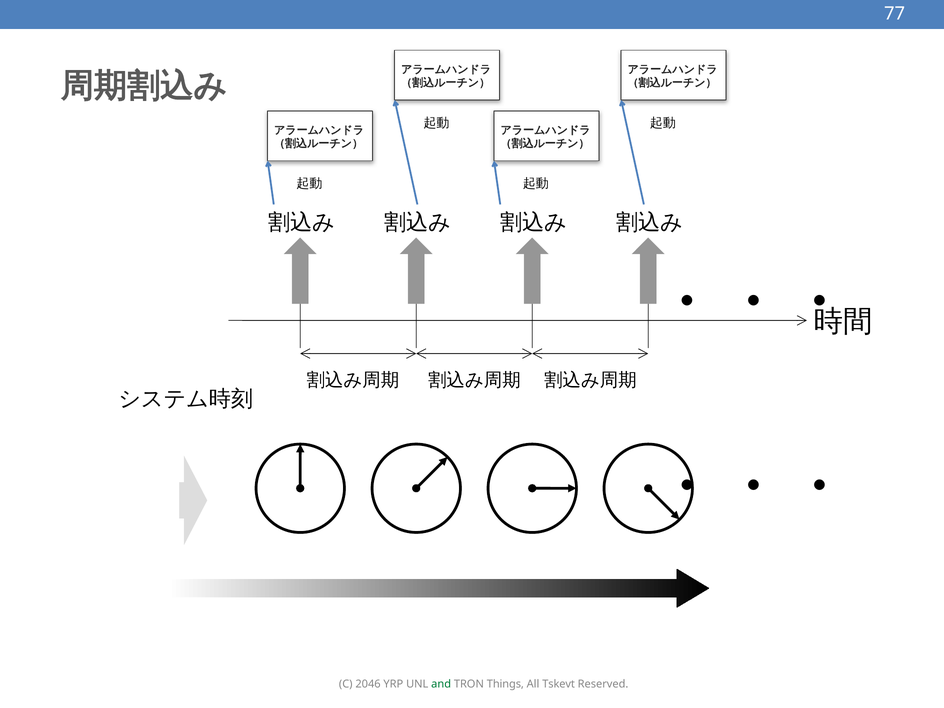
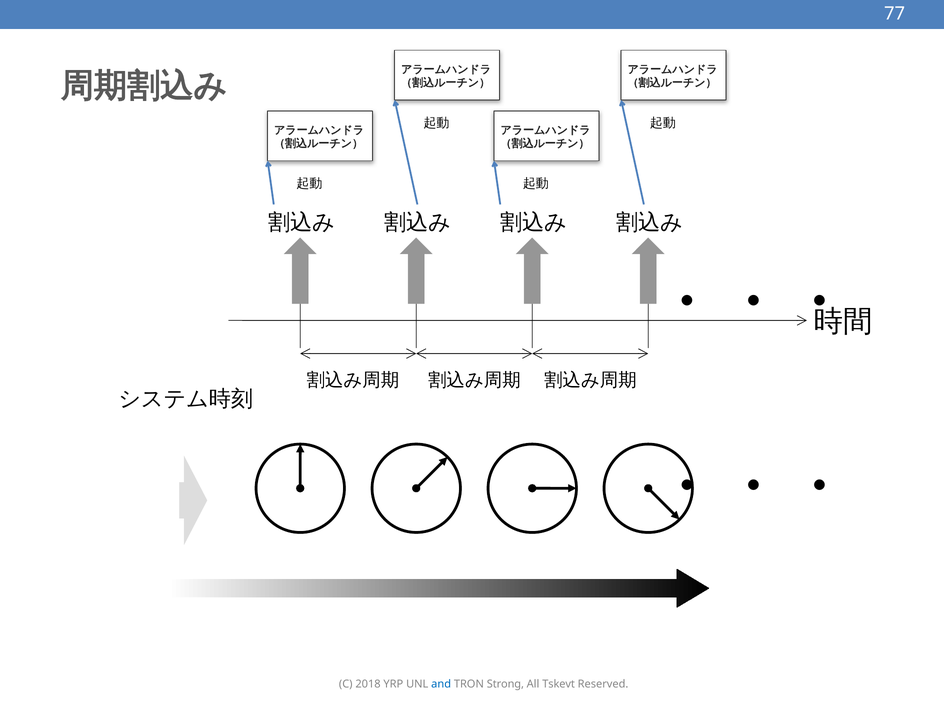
2046: 2046 -> 2018
and colour: green -> blue
Things: Things -> Strong
